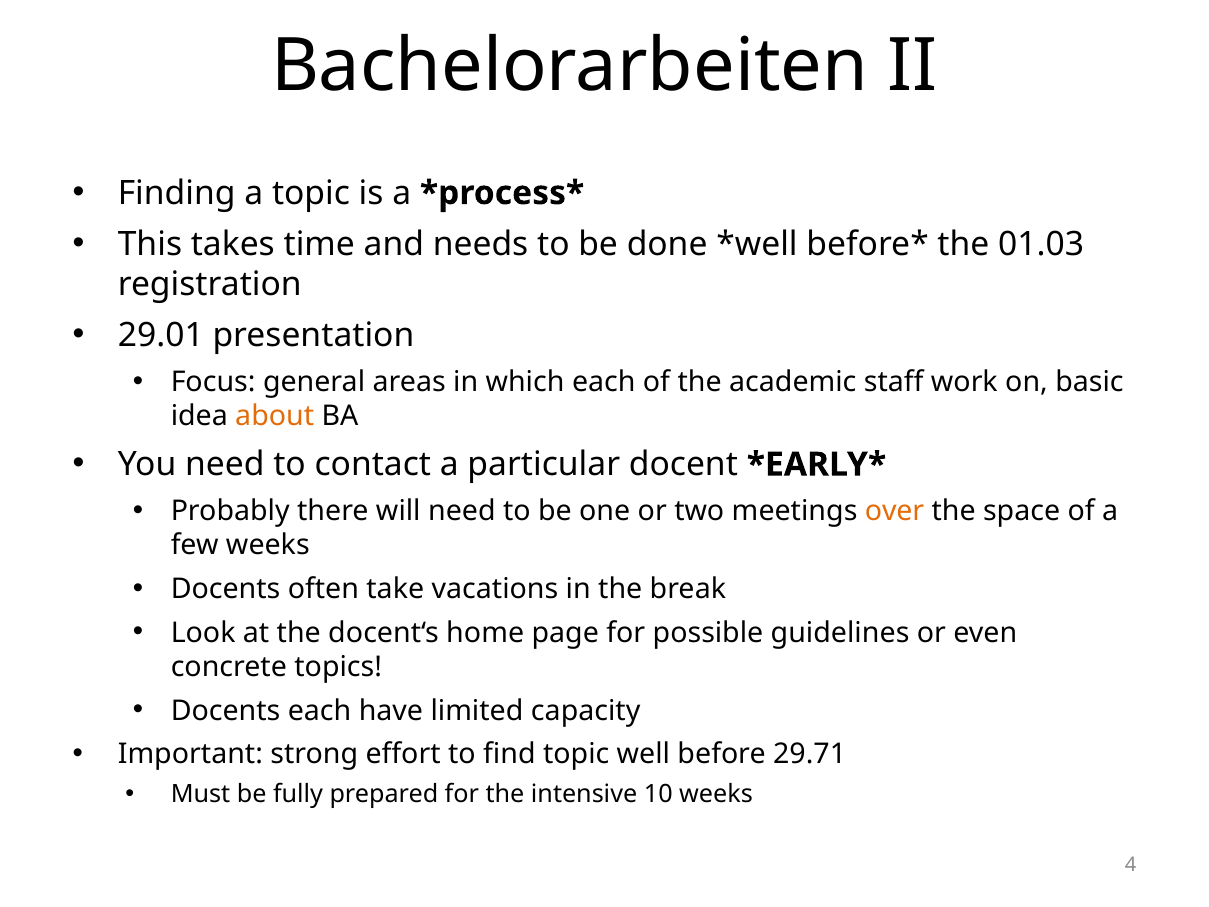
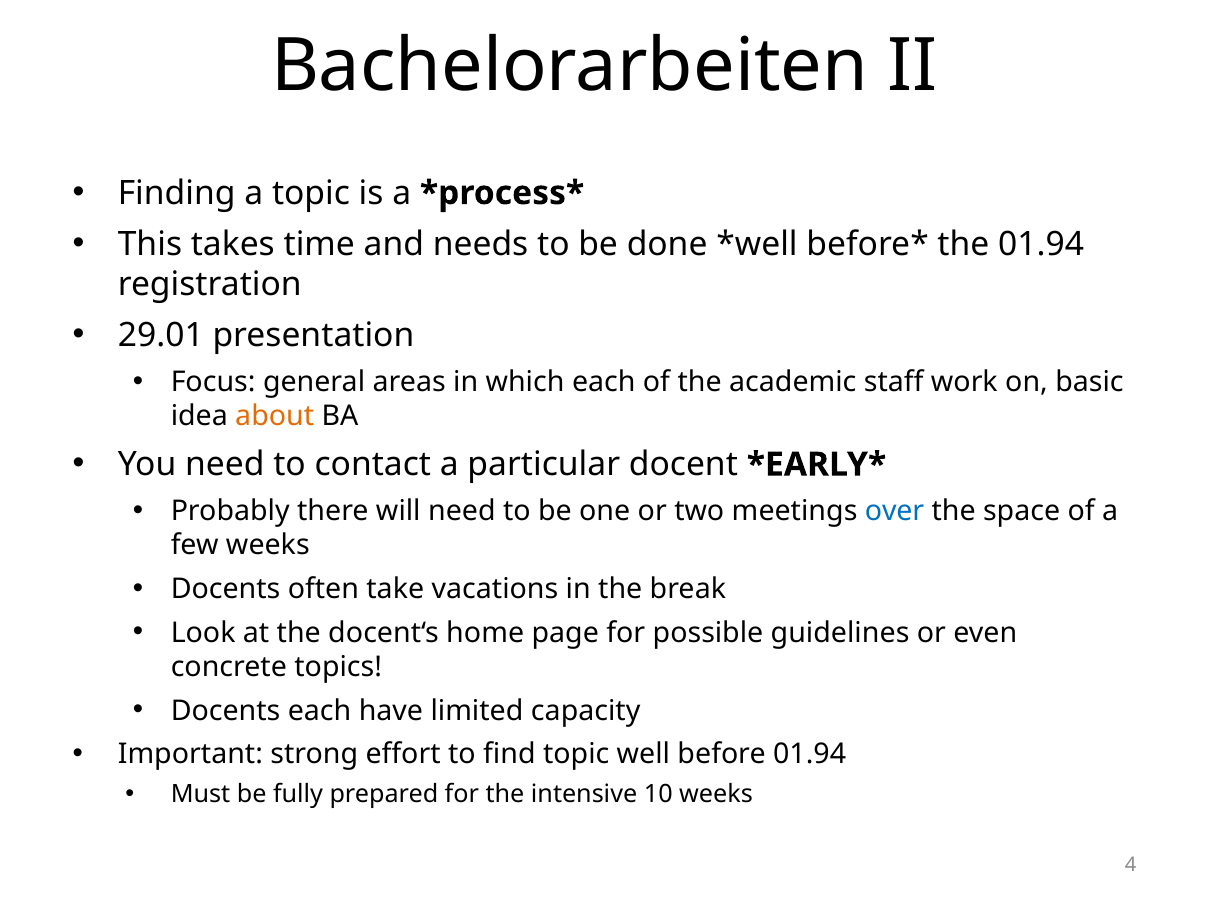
the 01.03: 01.03 -> 01.94
over colour: orange -> blue
before 29.71: 29.71 -> 01.94
